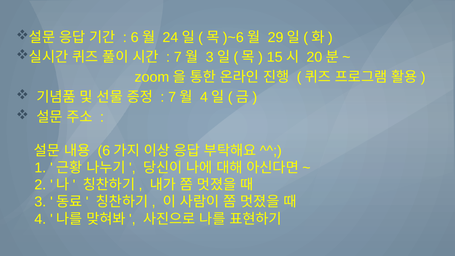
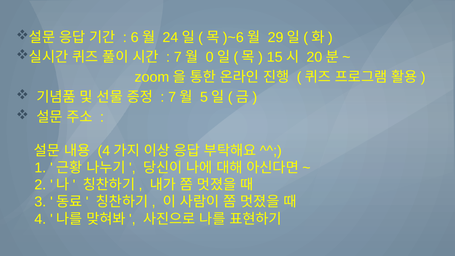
3 at (210, 57): 3 -> 0
4 at (204, 97): 4 -> 5
6 at (104, 151): 6 -> 4
